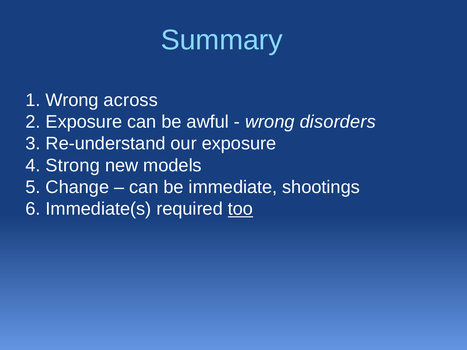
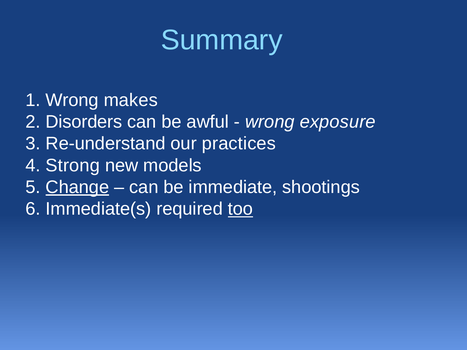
across: across -> makes
2 Exposure: Exposure -> Disorders
disorders: disorders -> exposure
our exposure: exposure -> practices
Change underline: none -> present
